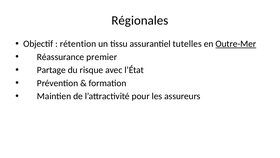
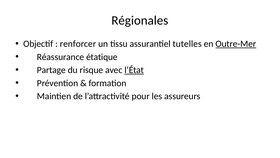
rétention: rétention -> renforcer
premier: premier -> étatique
l’État underline: none -> present
